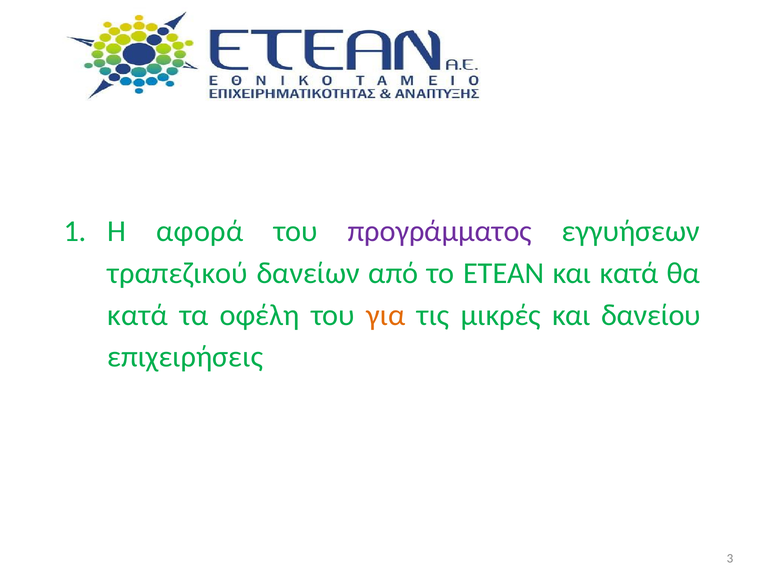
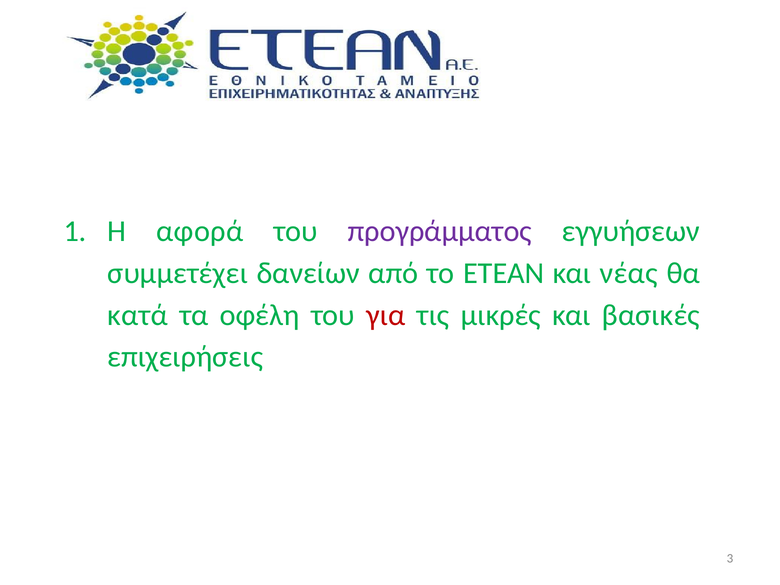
τραπεζικού: τραπεζικού -> συμμετέχει
και κατά: κατά -> νέας
για colour: orange -> red
δανείου: δανείου -> βασικές
